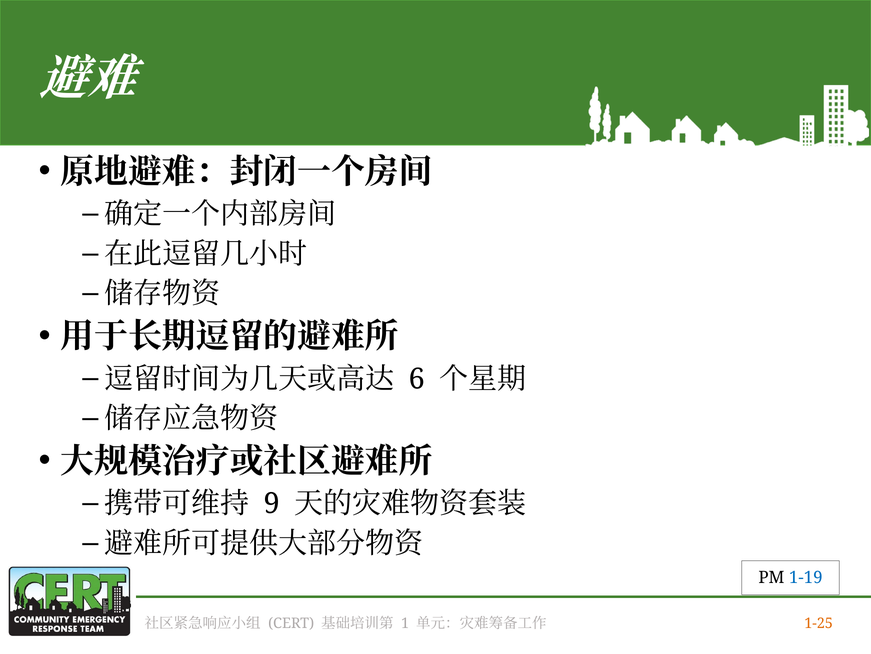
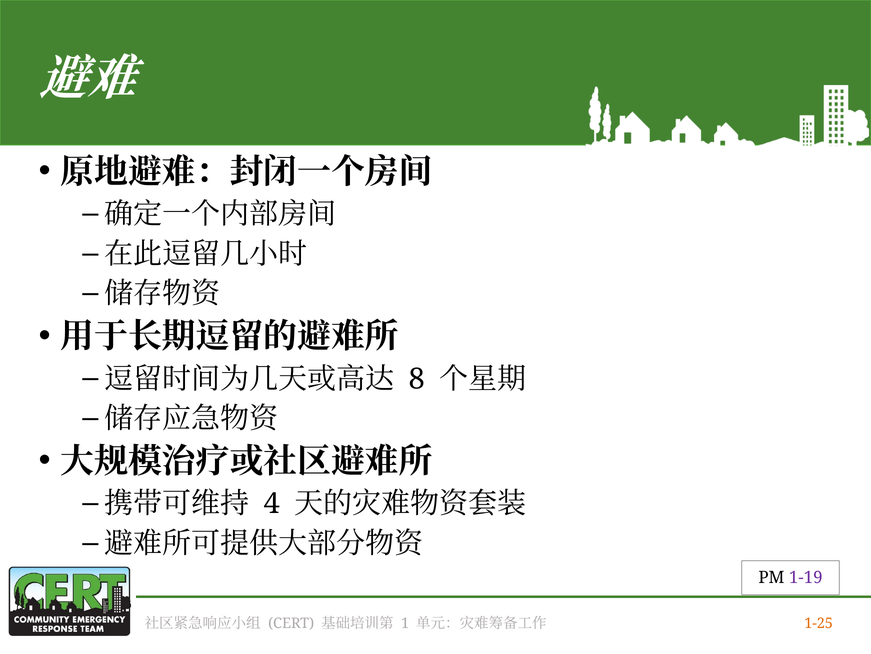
6: 6 -> 8
9: 9 -> 4
1-19 colour: blue -> purple
